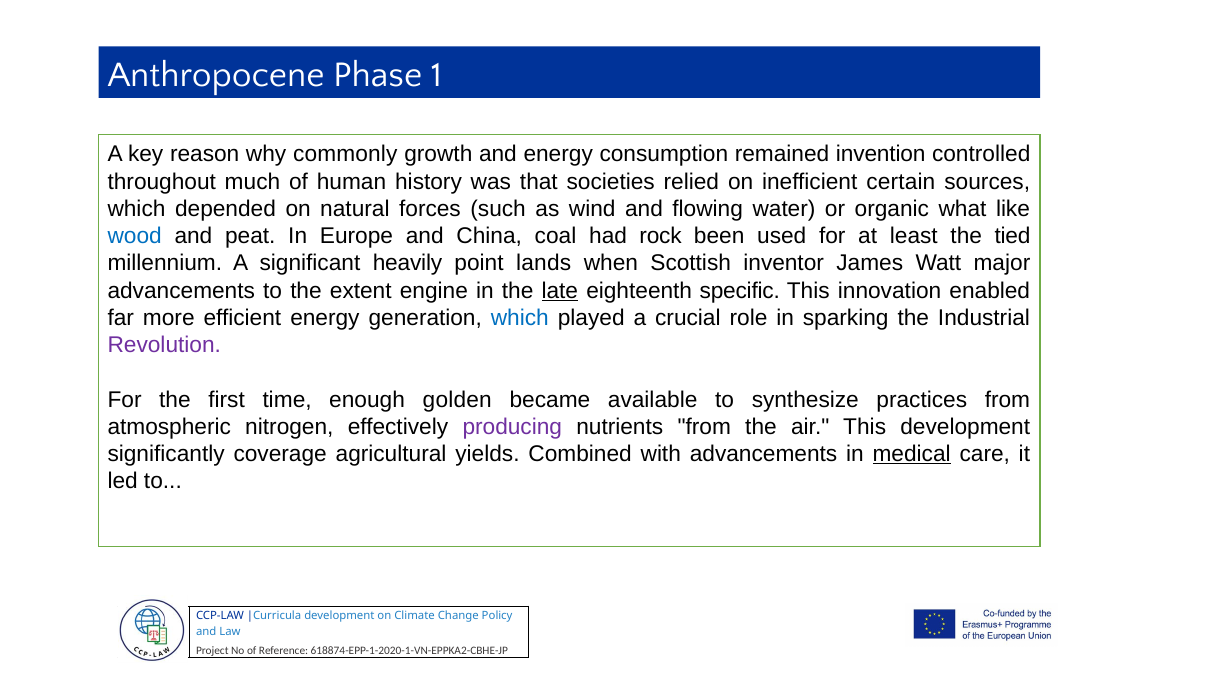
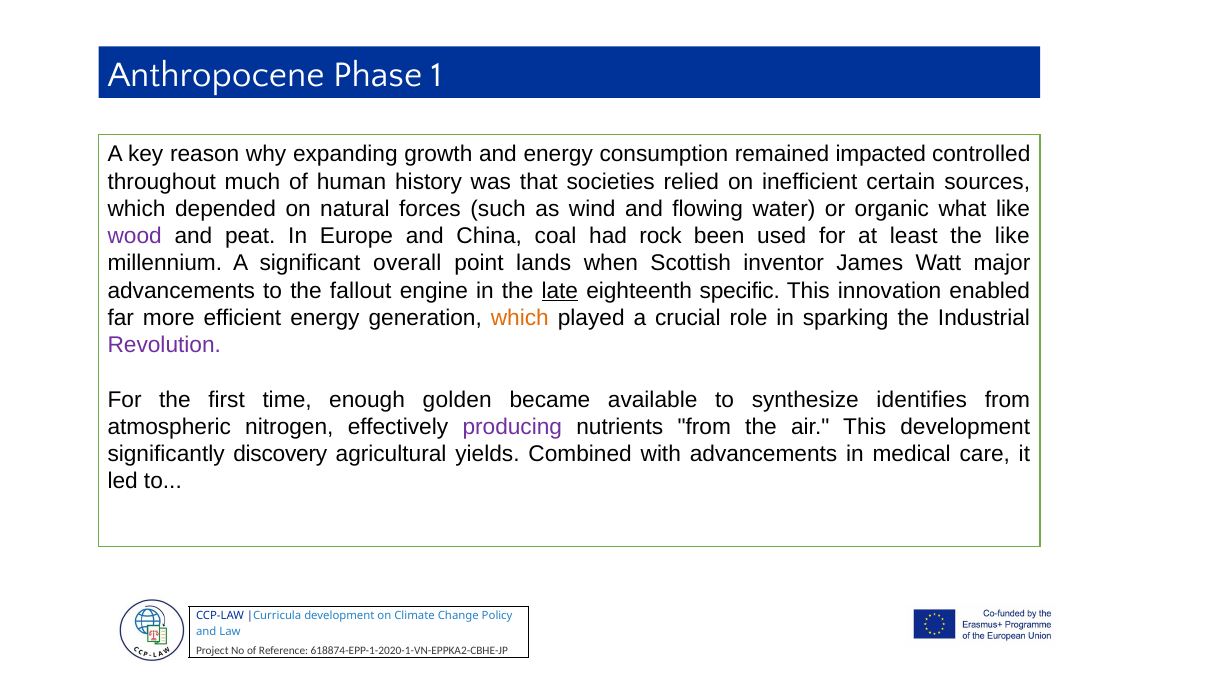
commonly: commonly -> expanding
invention: invention -> impacted
wood colour: blue -> purple
the tied: tied -> like
heavily: heavily -> overall
extent: extent -> fallout
which at (520, 318) colour: blue -> orange
practices: practices -> identifies
coverage: coverage -> discovery
medical underline: present -> none
